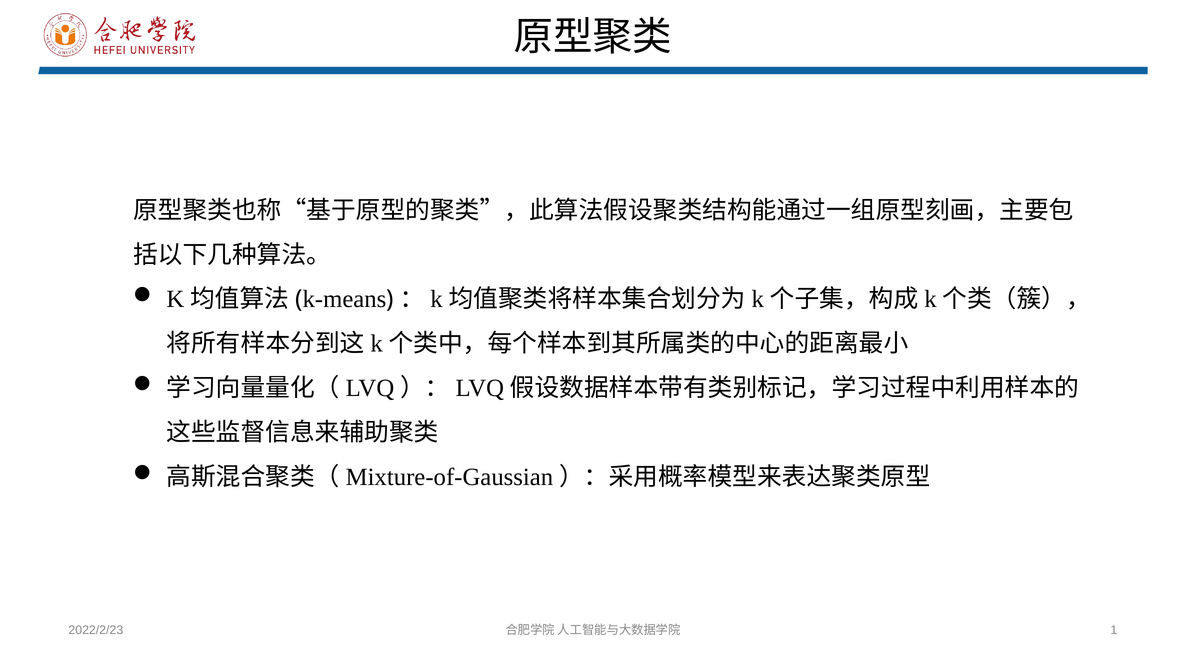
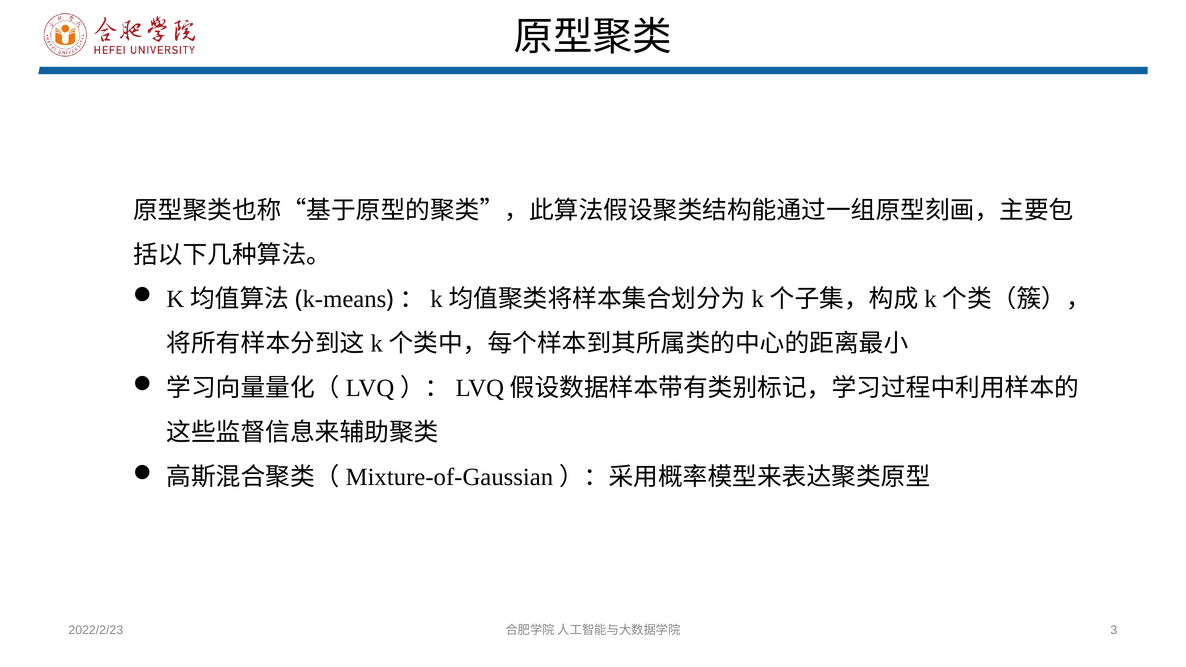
1: 1 -> 3
